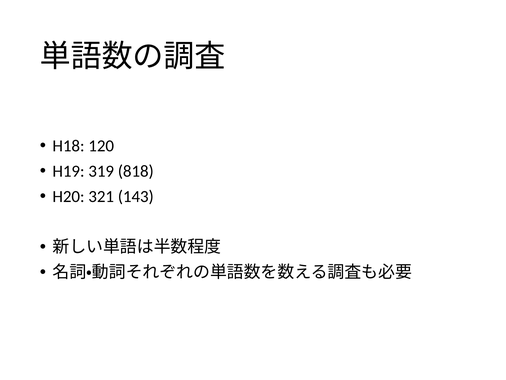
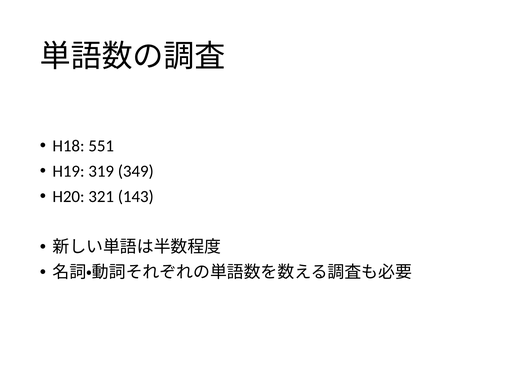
120: 120 -> 551
818: 818 -> 349
